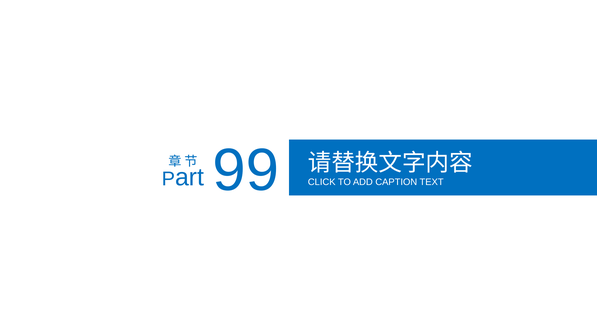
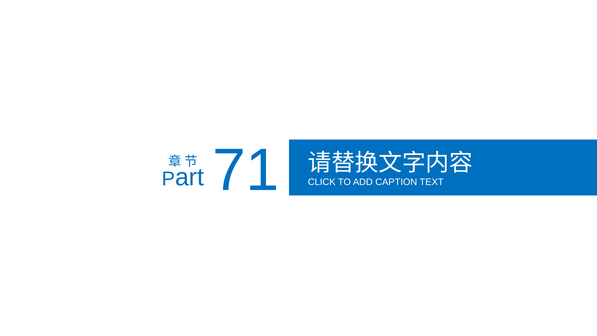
99: 99 -> 71
